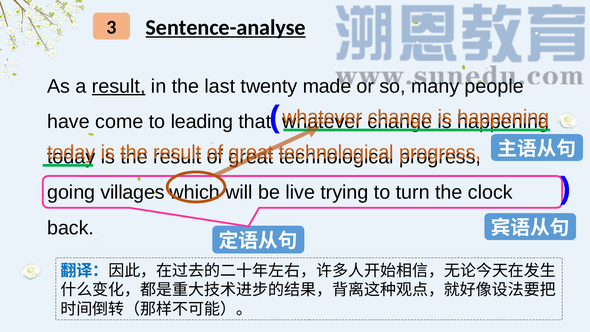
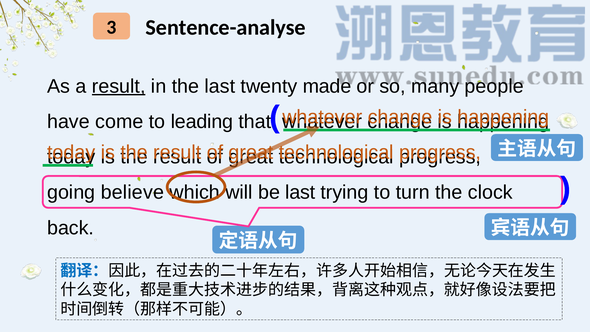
Sentence-analyse underline: present -> none
villages: villages -> believe
be live: live -> last
